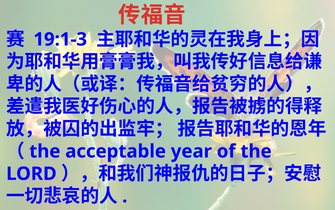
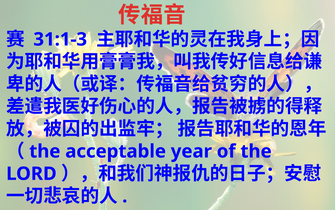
19:1-3: 19:1-3 -> 31:1-3
